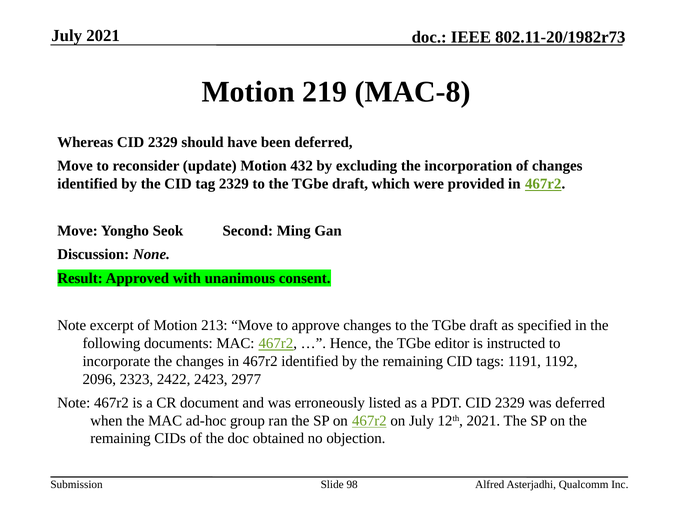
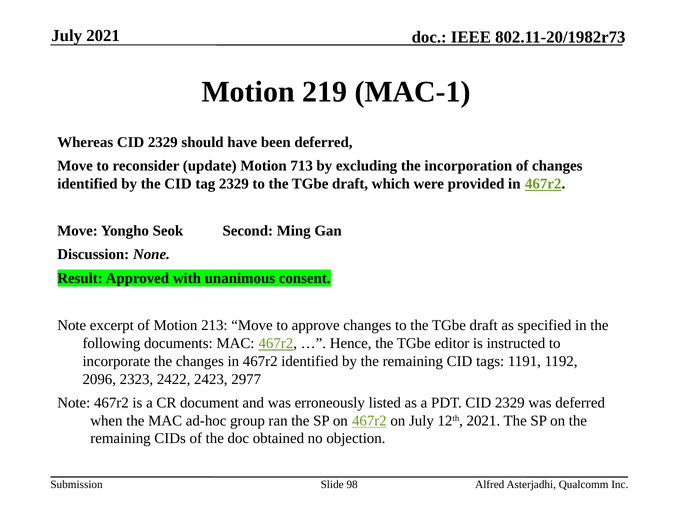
MAC-8: MAC-8 -> MAC-1
432: 432 -> 713
